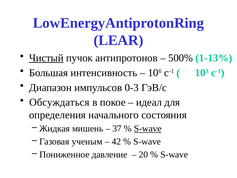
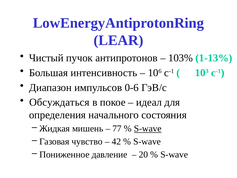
Чистый underline: present -> none
500%: 500% -> 103%
0-3: 0-3 -> 0-6
37: 37 -> 77
ученым: ученым -> чувство
